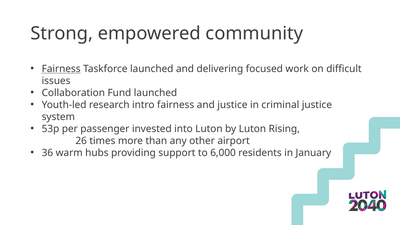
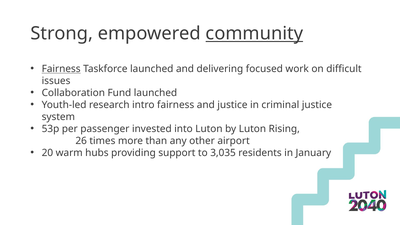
community underline: none -> present
36: 36 -> 20
6,000: 6,000 -> 3,035
